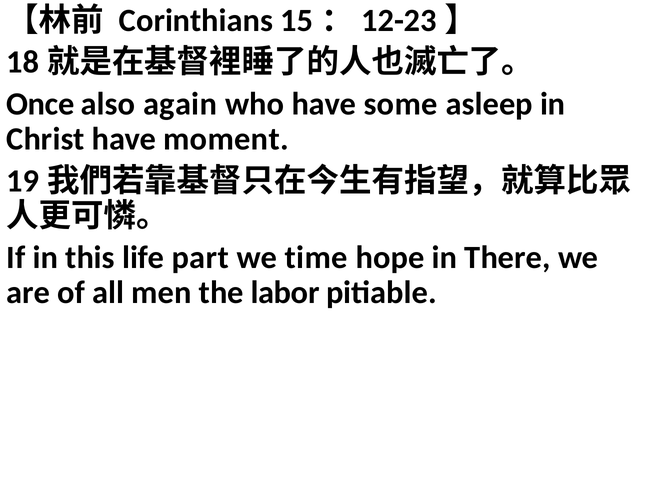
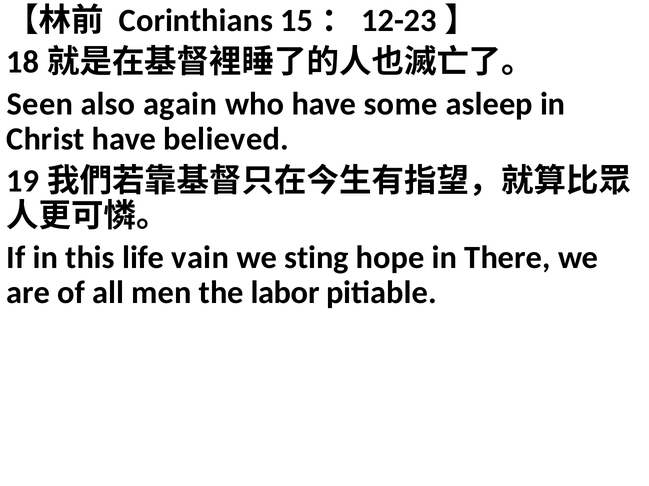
Once: Once -> Seen
moment: moment -> believed
part: part -> vain
time: time -> sting
